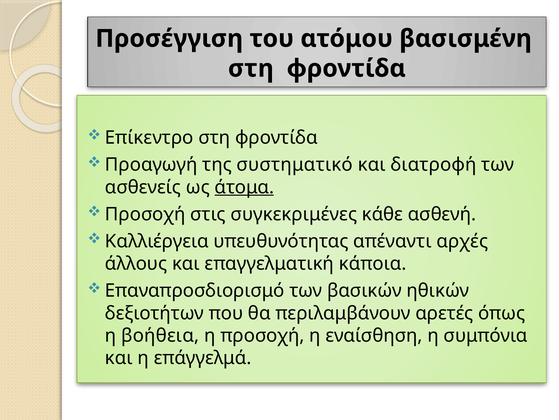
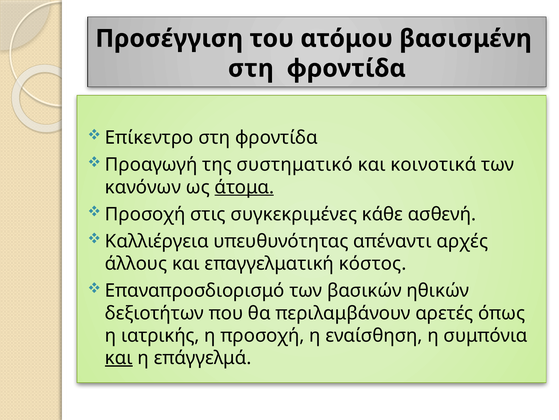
διατροφή: διατροφή -> κοινοτικά
ασθενείς: ασθενείς -> κανόνων
κάποια: κάποια -> κόστος
βοήθεια: βοήθεια -> ιατρικής
και at (119, 357) underline: none -> present
